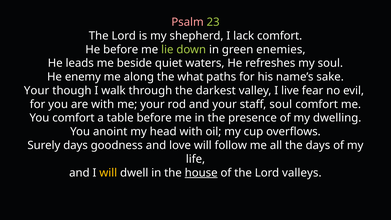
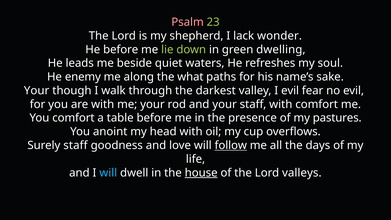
lack comfort: comfort -> wonder
enemies: enemies -> dwelling
I live: live -> evil
staff soul: soul -> with
dwelling: dwelling -> pastures
Surely days: days -> staff
follow underline: none -> present
will at (108, 173) colour: yellow -> light blue
